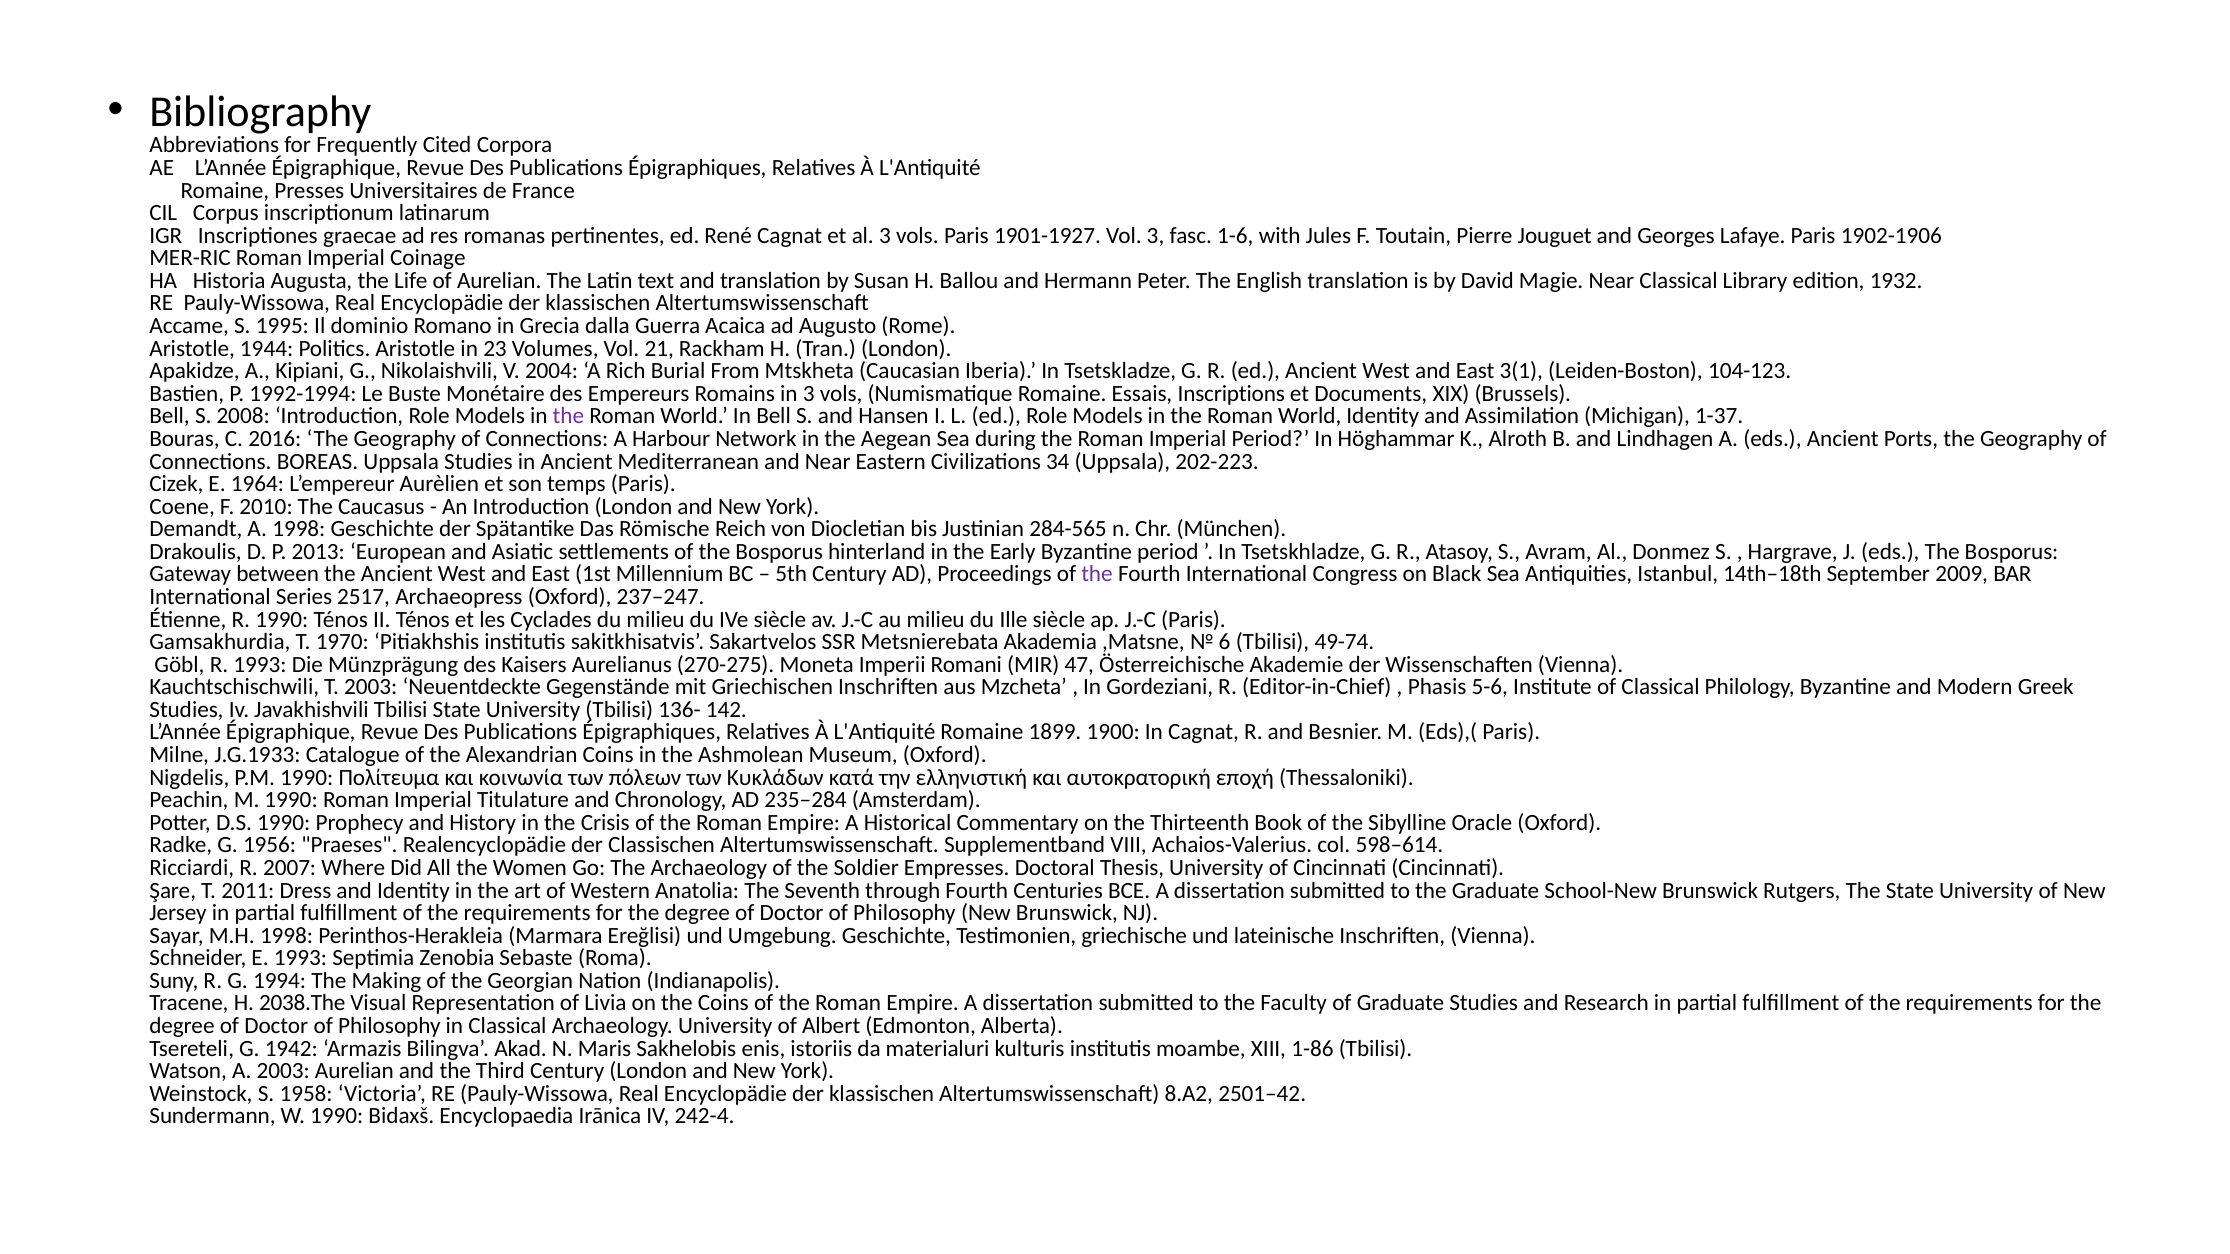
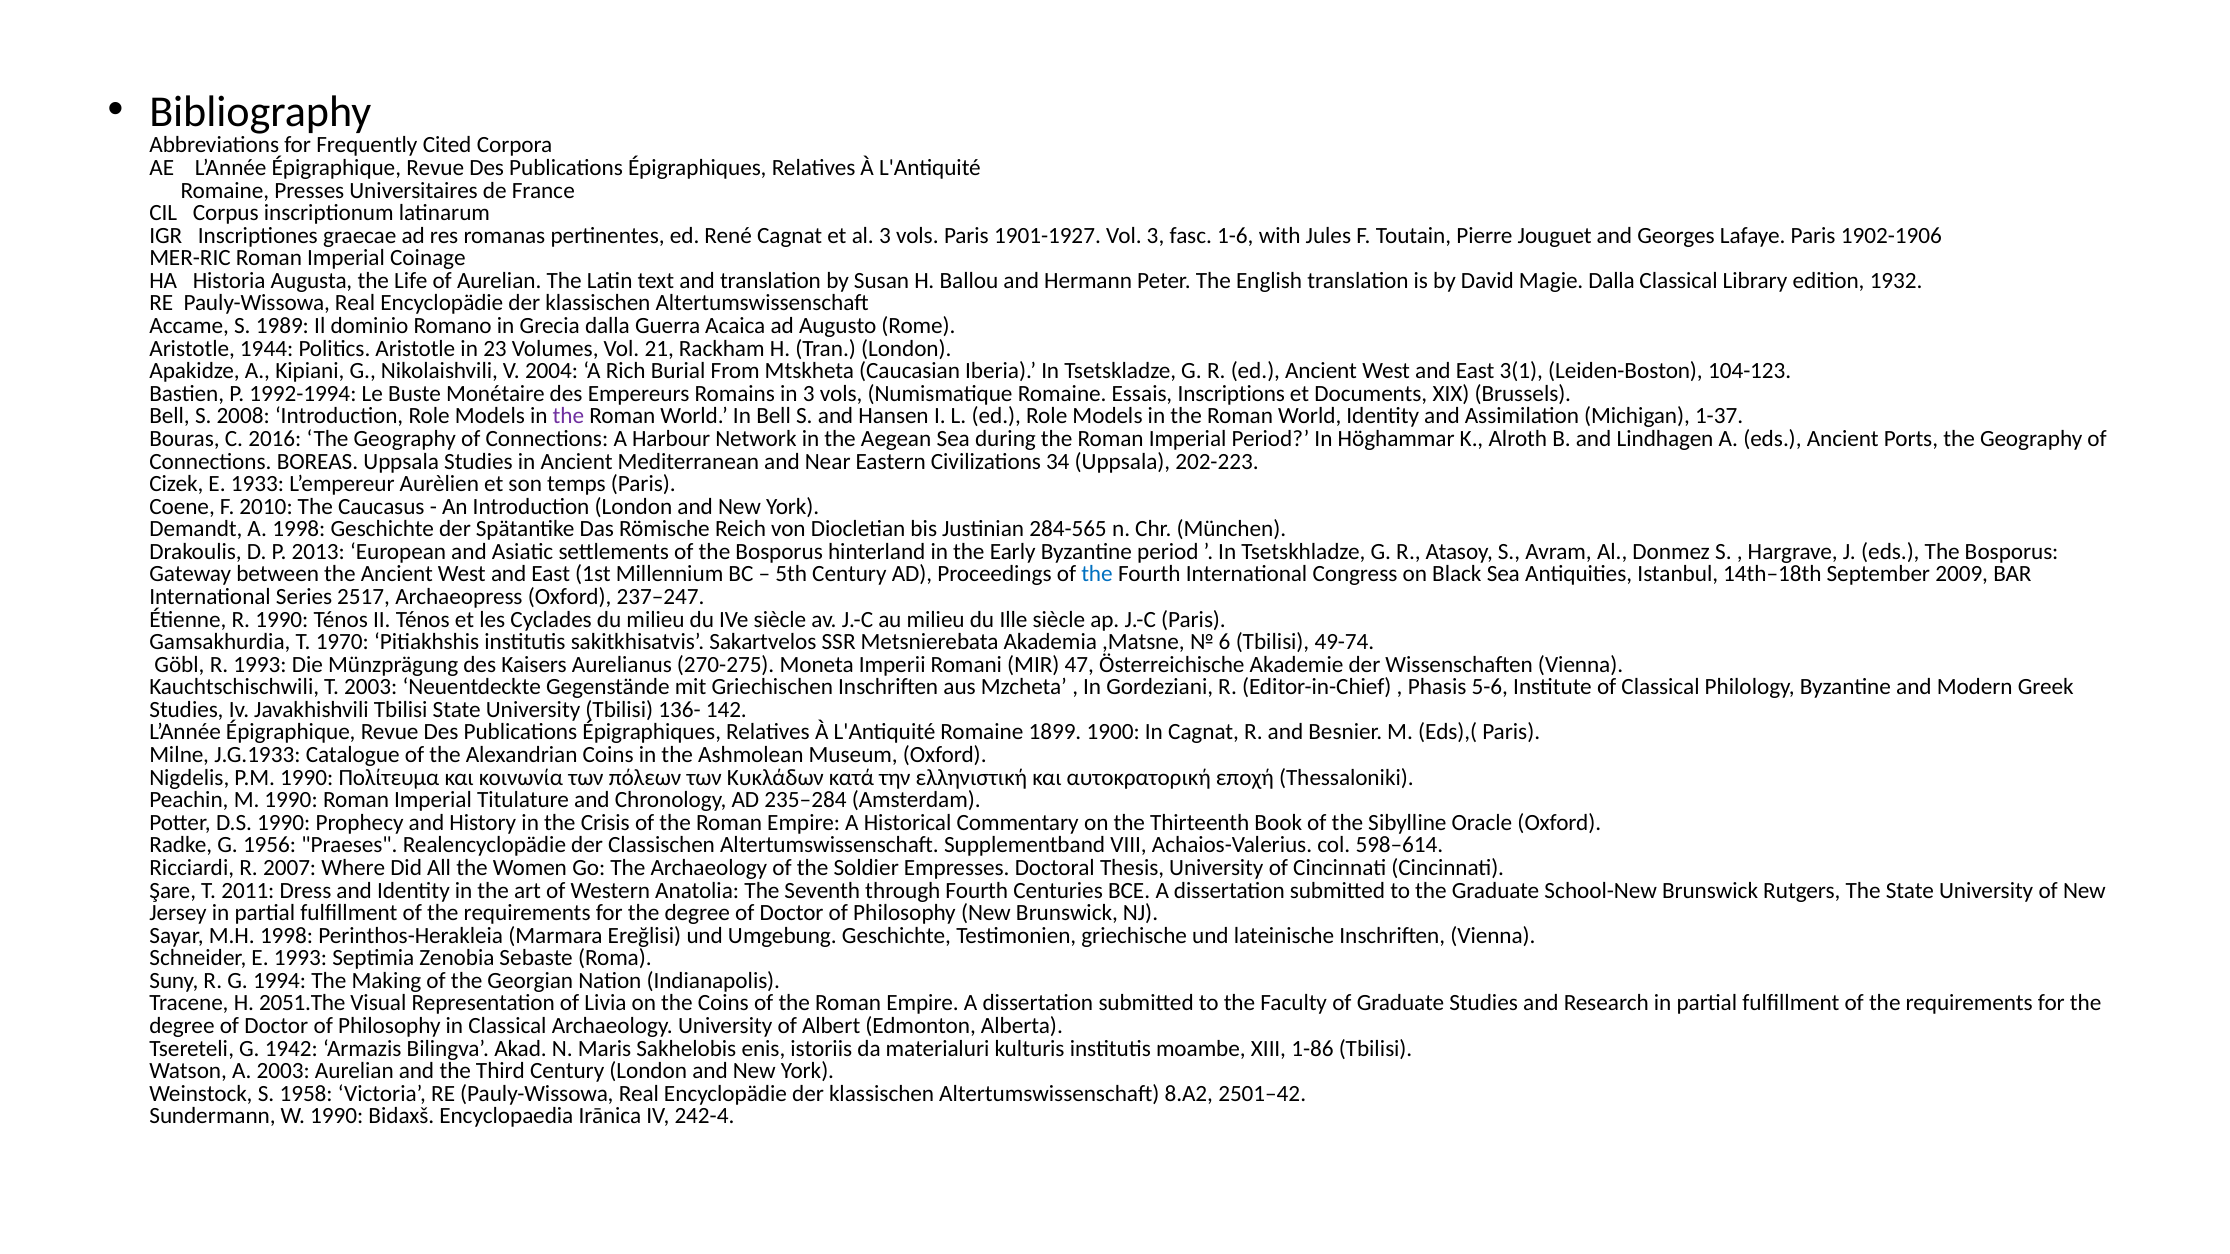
Magie Near: Near -> Dalla
1995: 1995 -> 1989
1964: 1964 -> 1933
the at (1097, 574) colour: purple -> blue
2038.The: 2038.The -> 2051.The
